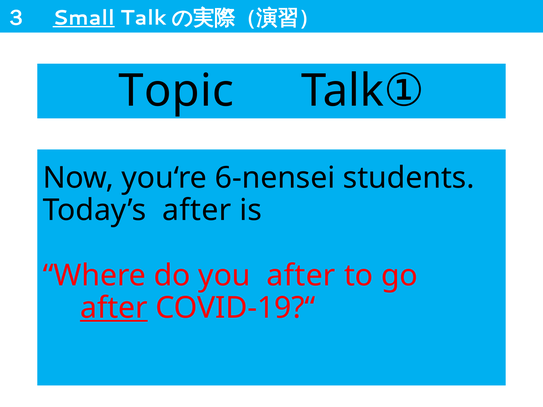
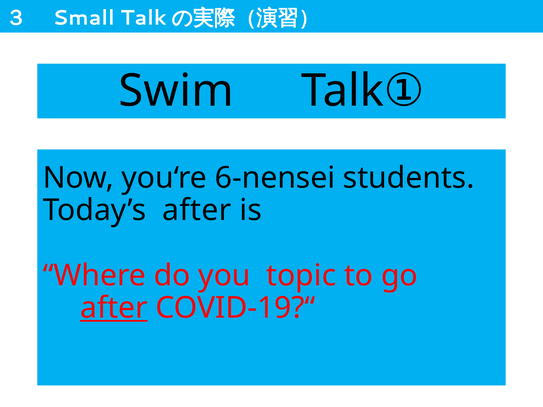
Small underline: present -> none
Topic: Topic -> Swim
you after: after -> topic
